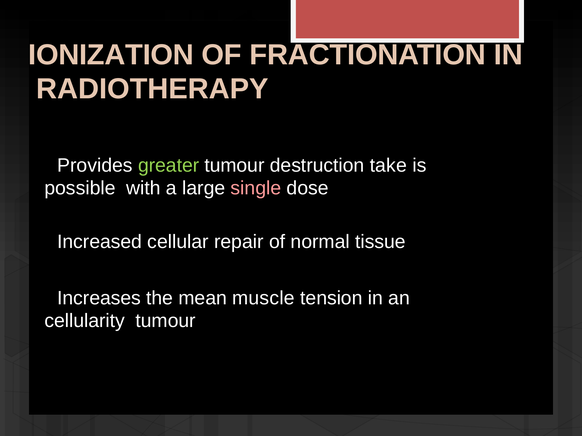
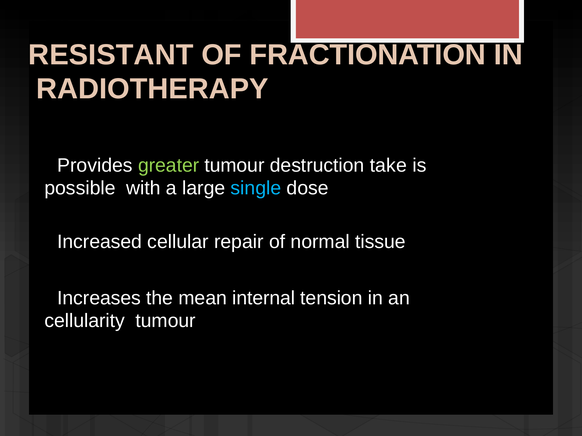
IONIZATION: IONIZATION -> RESISTANT
single colour: pink -> light blue
muscle: muscle -> internal
